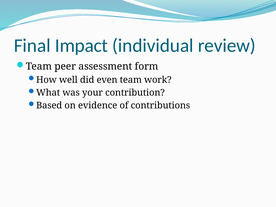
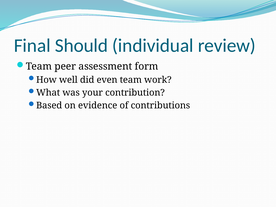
Impact: Impact -> Should
